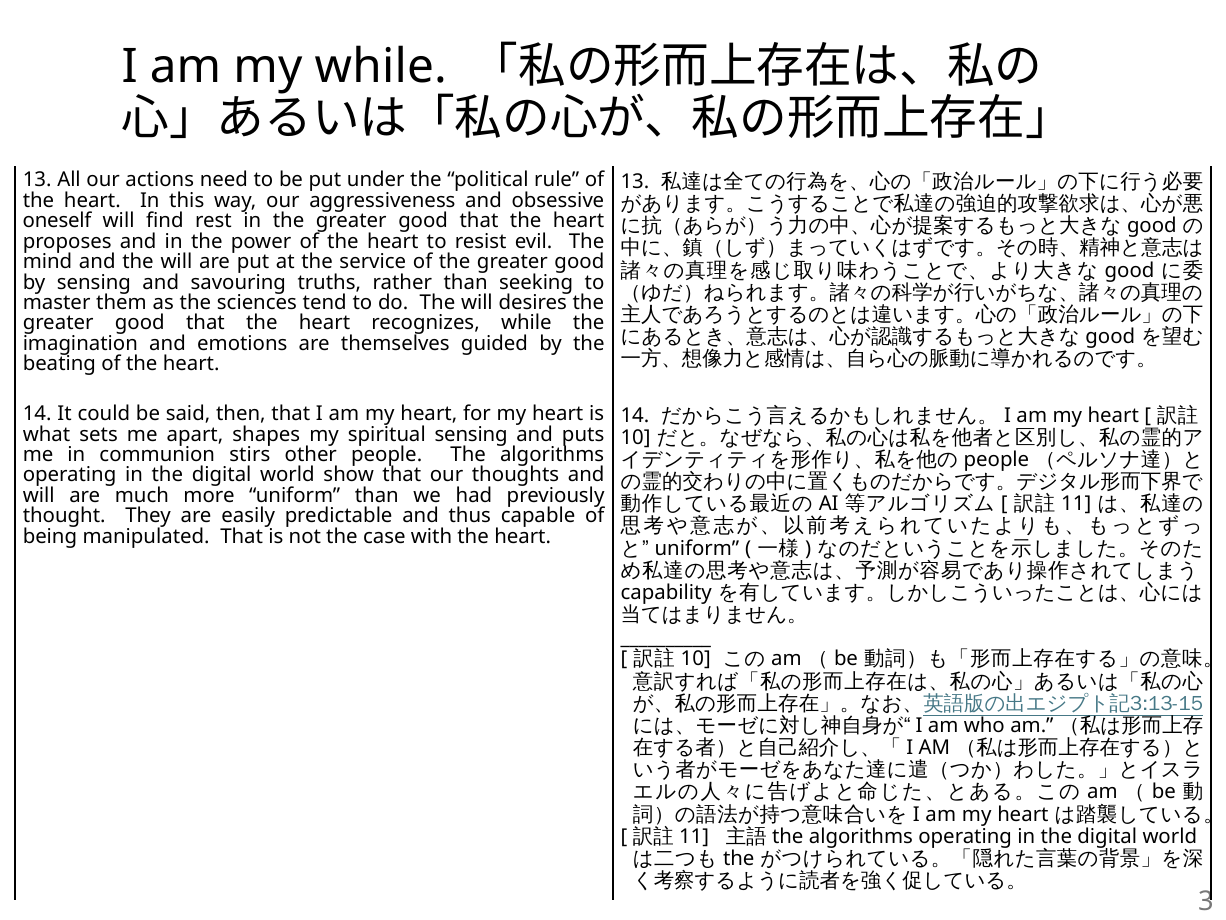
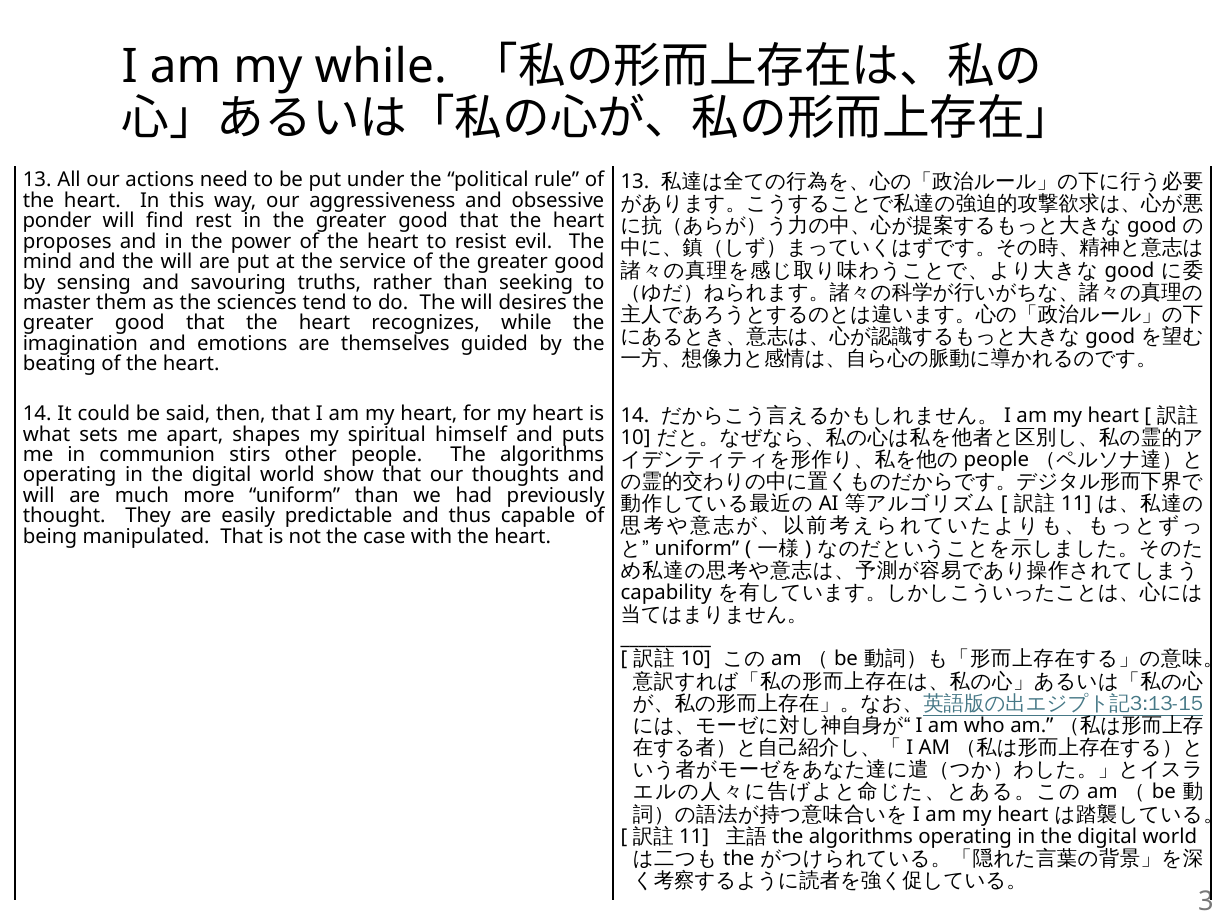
oneself: oneself -> ponder
spiritual sensing: sensing -> himself
